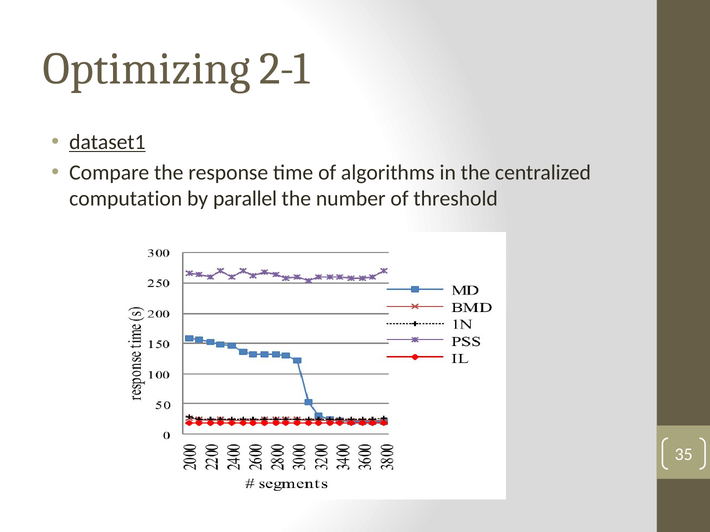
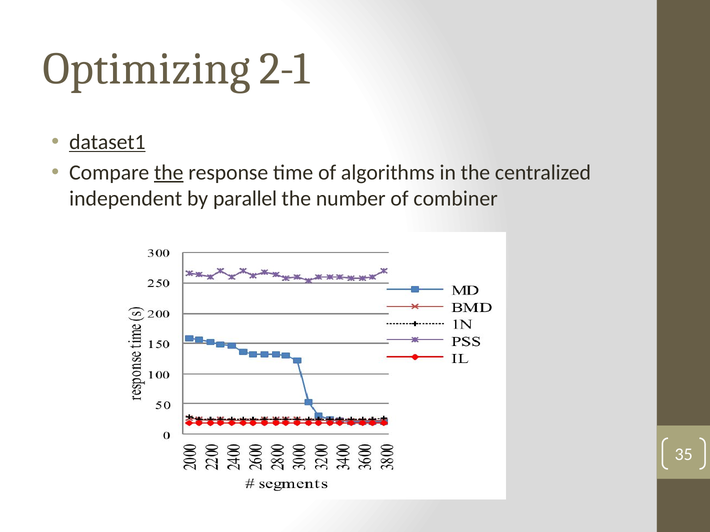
the at (169, 173) underline: none -> present
computation: computation -> independent
threshold: threshold -> combiner
